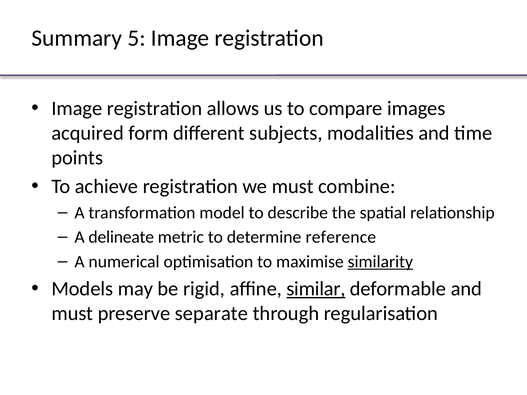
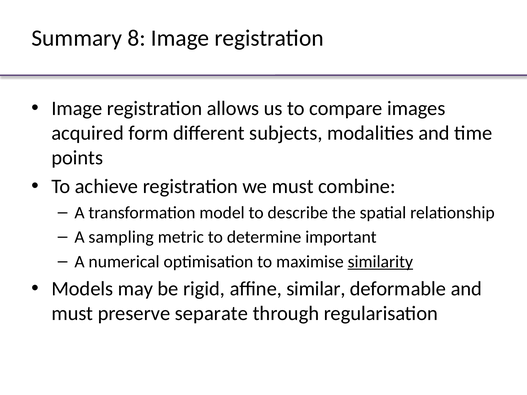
5: 5 -> 8
delineate: delineate -> sampling
reference: reference -> important
similar underline: present -> none
